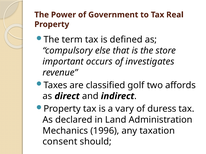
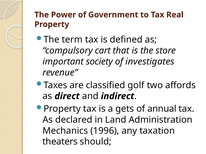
else: else -> cart
occurs: occurs -> society
vary: vary -> gets
duress: duress -> annual
consent: consent -> theaters
